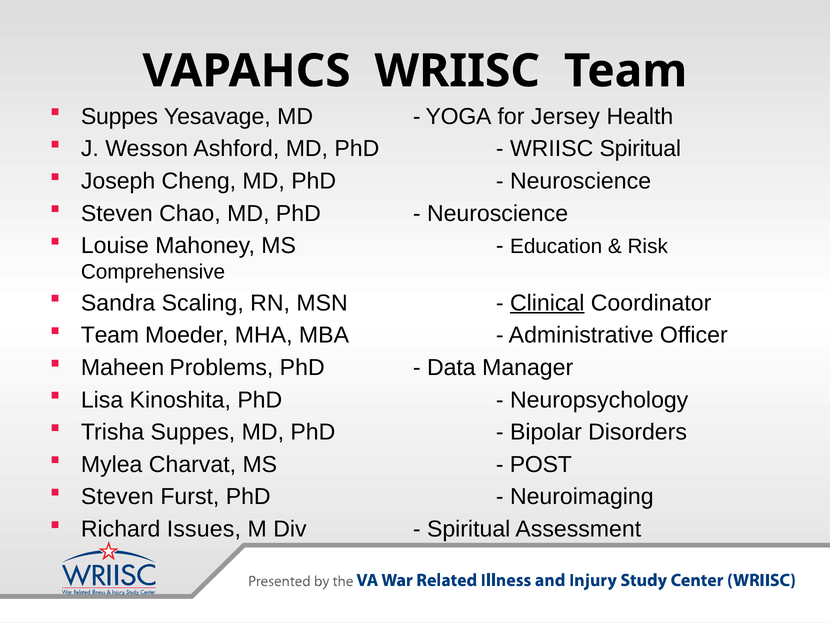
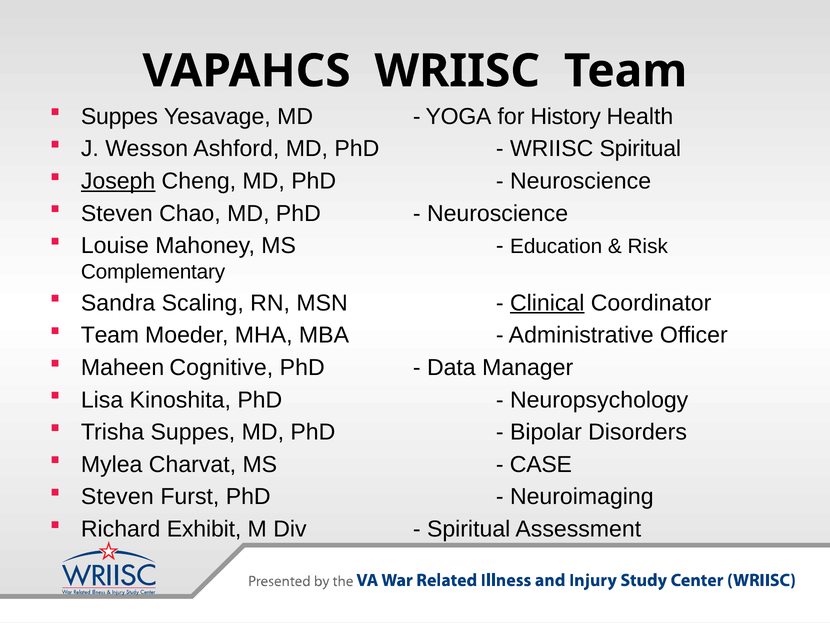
Jersey: Jersey -> History
Joseph underline: none -> present
Comprehensive: Comprehensive -> Complementary
Problems: Problems -> Cognitive
POST: POST -> CASE
Issues: Issues -> Exhibit
